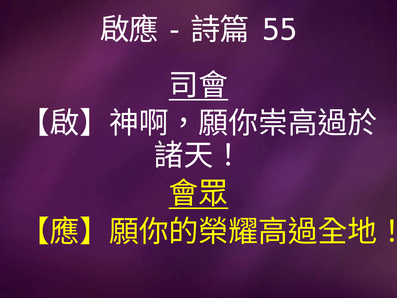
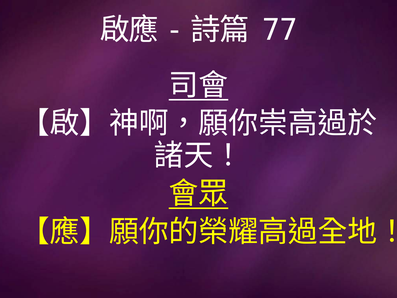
55: 55 -> 77
